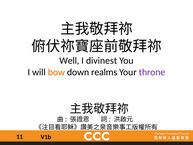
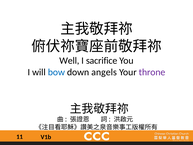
divinest: divinest -> sacrifice
bow colour: orange -> blue
realms: realms -> angels
